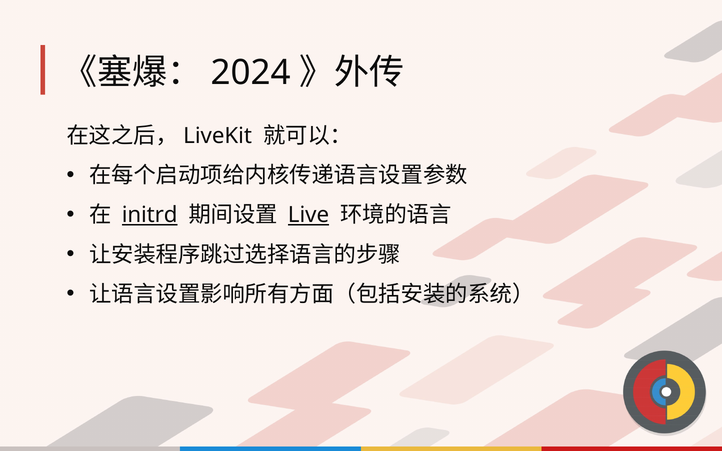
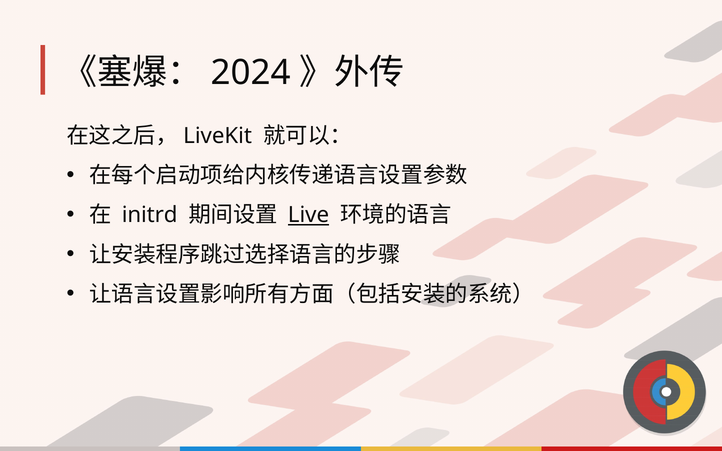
initrd underline: present -> none
